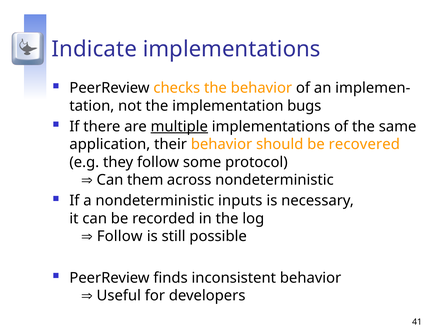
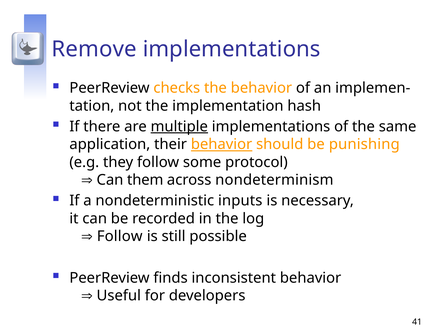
Indicate: Indicate -> Remove
bugs: bugs -> hash
behavior at (222, 144) underline: none -> present
recovered: recovered -> punishing
across nondeterministic: nondeterministic -> nondeterminism
